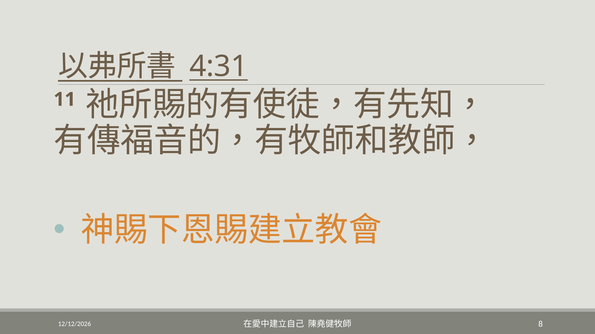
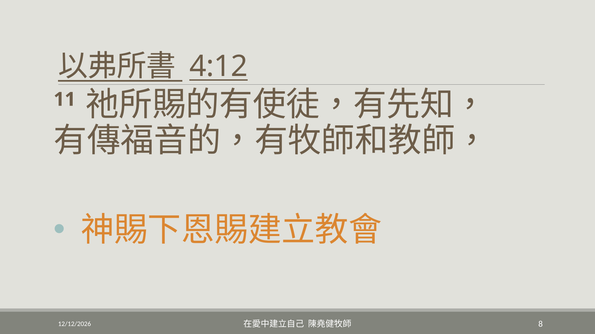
4:31: 4:31 -> 4:12
